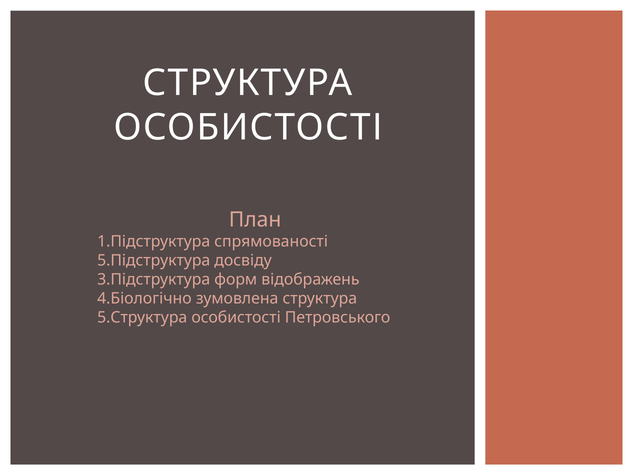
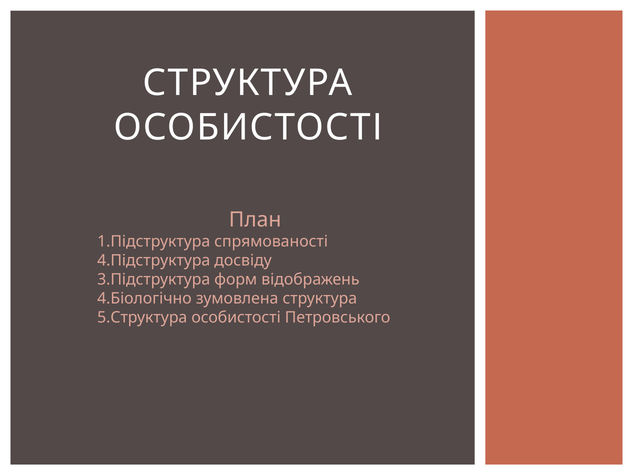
5.Підструктура: 5.Підструктура -> 4.Підструктура
